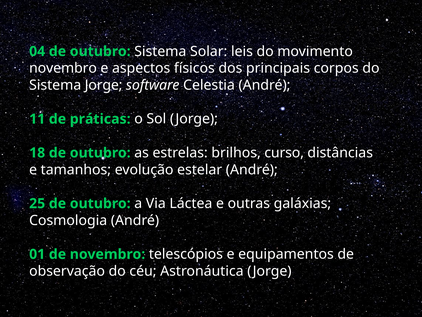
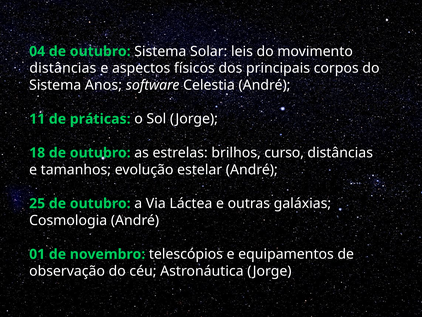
novembro at (63, 68): novembro -> distâncias
Sistema Jorge: Jorge -> Anos
